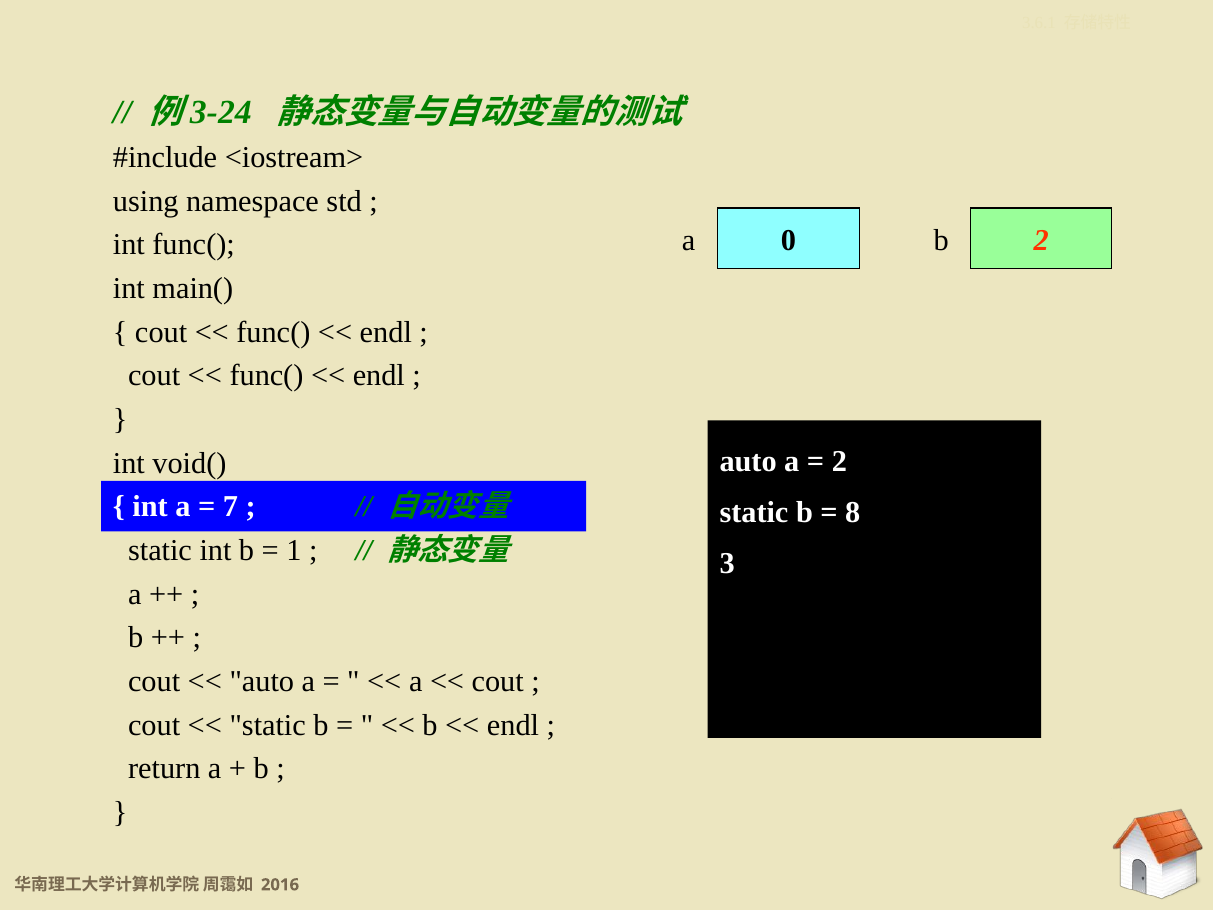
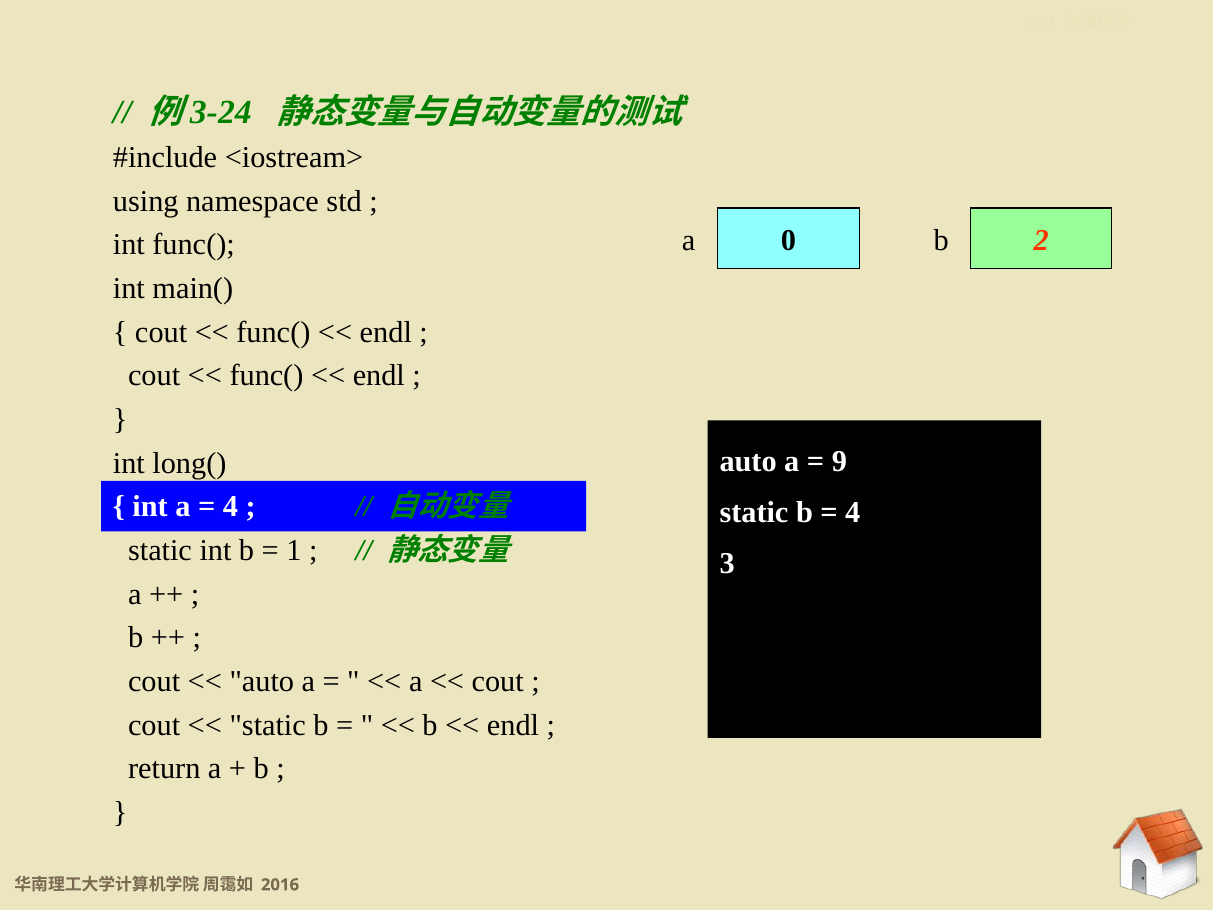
2 at (839, 461): 2 -> 9
void(: void( -> long(
7 at (230, 507): 7 -> 4
8 at (853, 512): 8 -> 4
